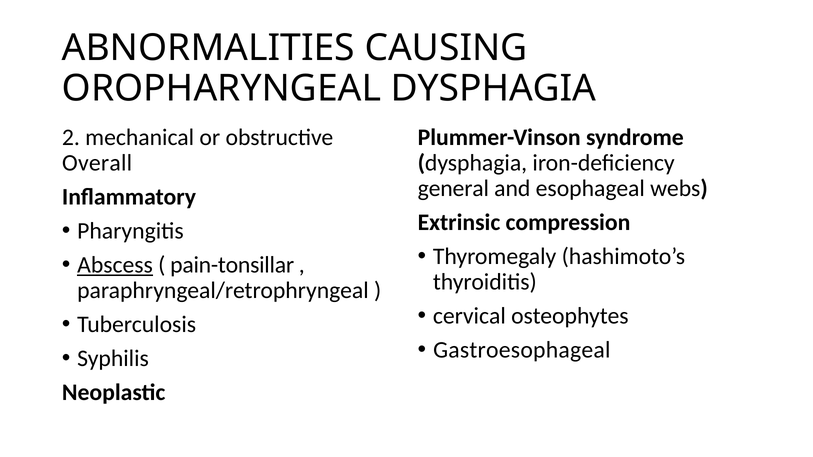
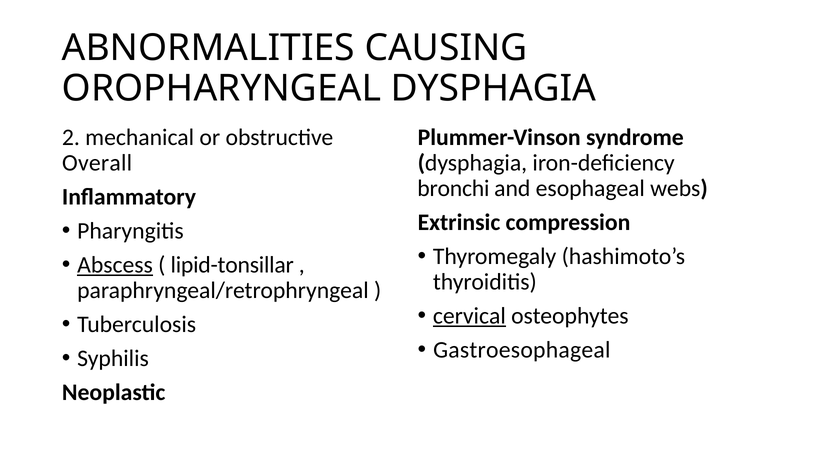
general: general -> bronchi
pain-tonsillar: pain-tonsillar -> lipid-tonsillar
cervical underline: none -> present
